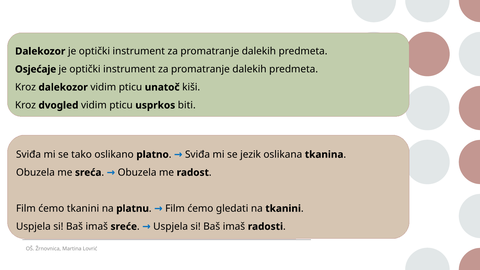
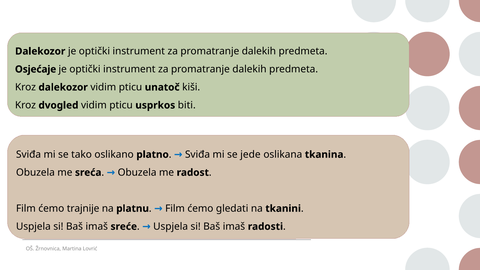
jezik: jezik -> jede
ćemo tkanini: tkanini -> trajnije
